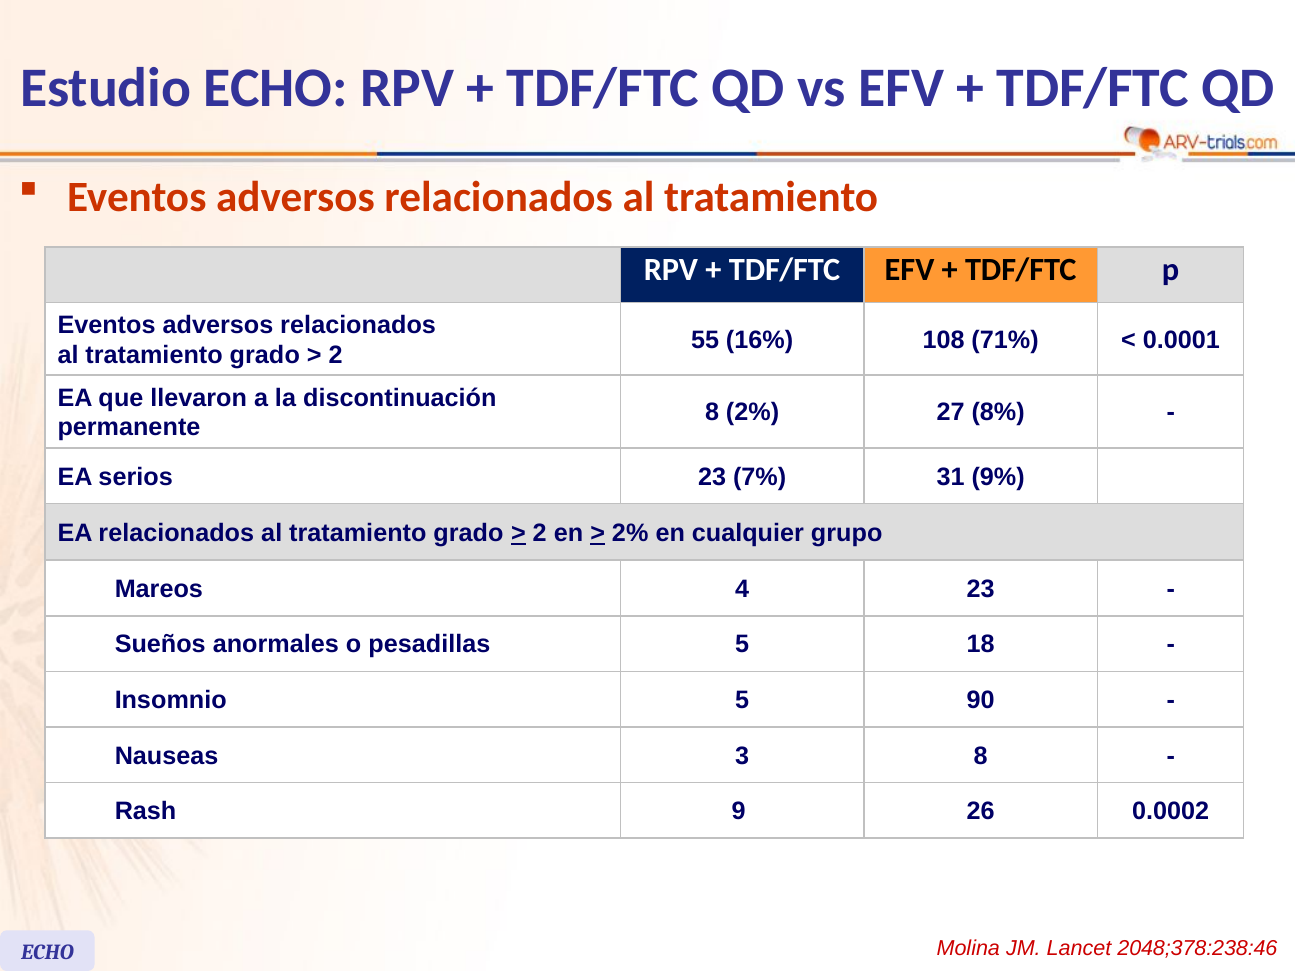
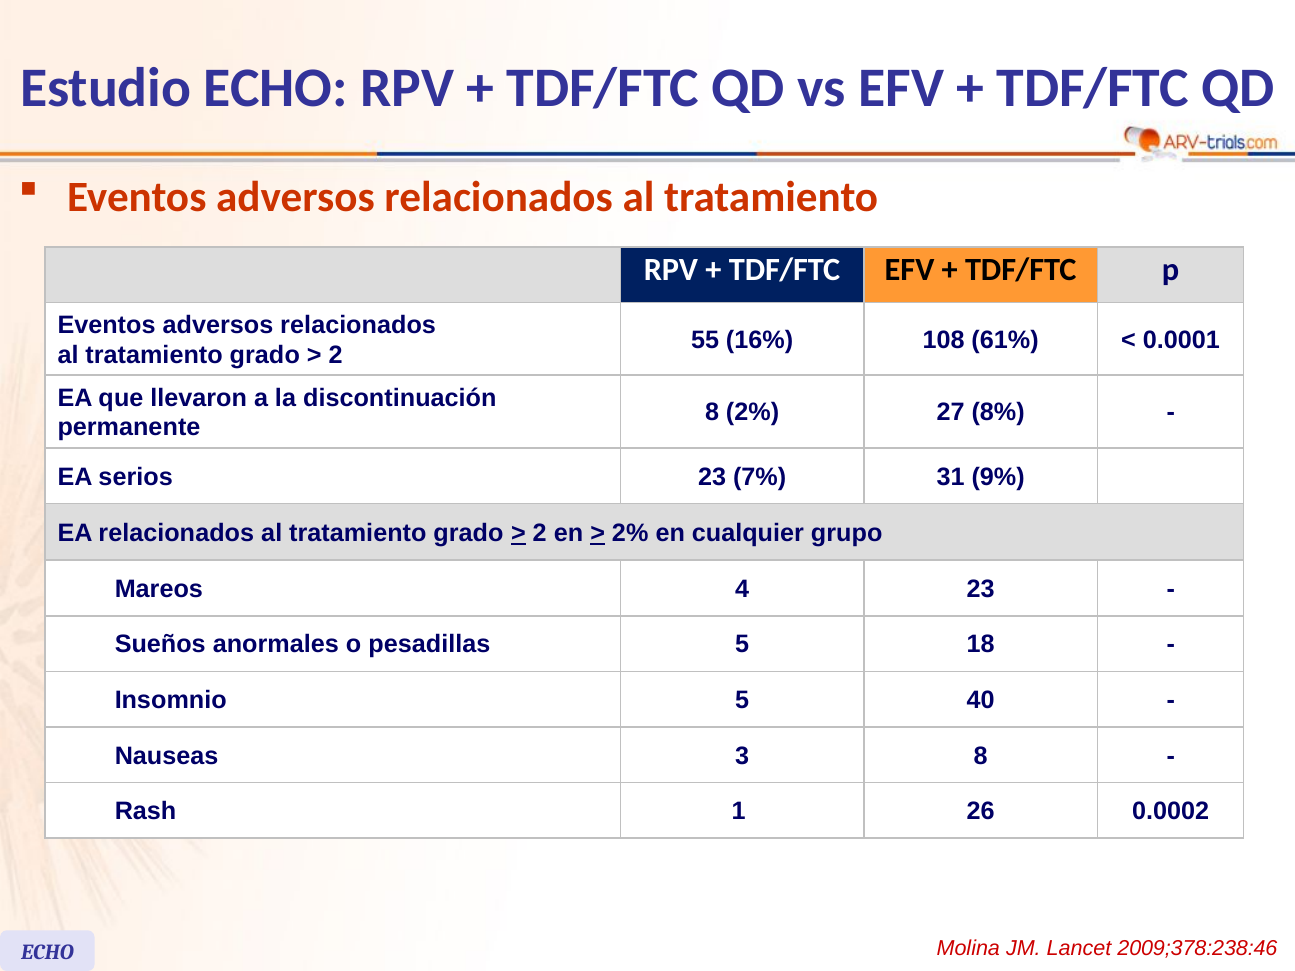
71%: 71% -> 61%
90: 90 -> 40
9: 9 -> 1
2048;378:238:46: 2048;378:238:46 -> 2009;378:238:46
